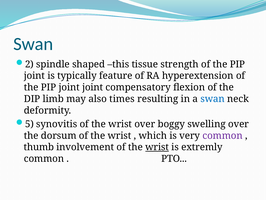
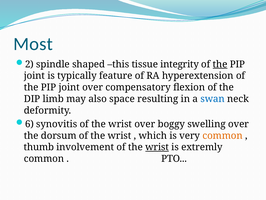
Swan at (33, 44): Swan -> Most
strength: strength -> integrity
the at (220, 64) underline: none -> present
joint joint: joint -> over
times: times -> space
5: 5 -> 6
common at (223, 135) colour: purple -> orange
